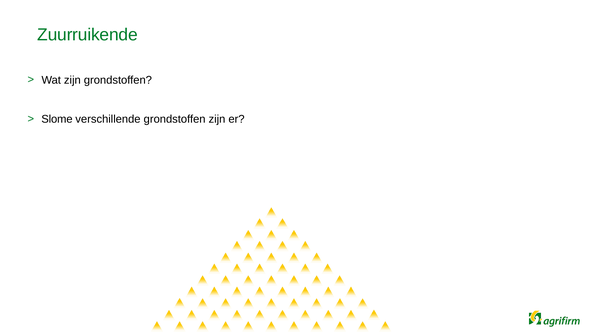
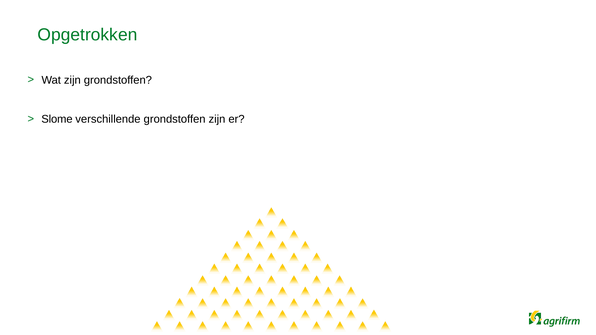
Zuurruikende: Zuurruikende -> Opgetrokken
